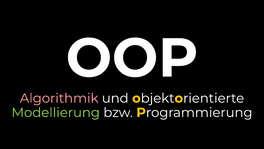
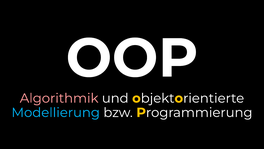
Modellierung colour: light green -> light blue
